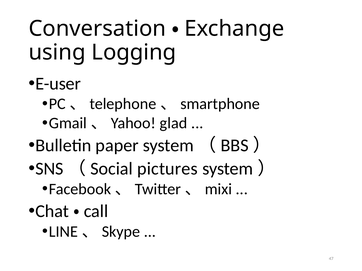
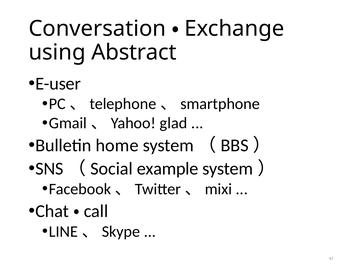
Logging: Logging -> Abstract
paper: paper -> home
pictures: pictures -> example
